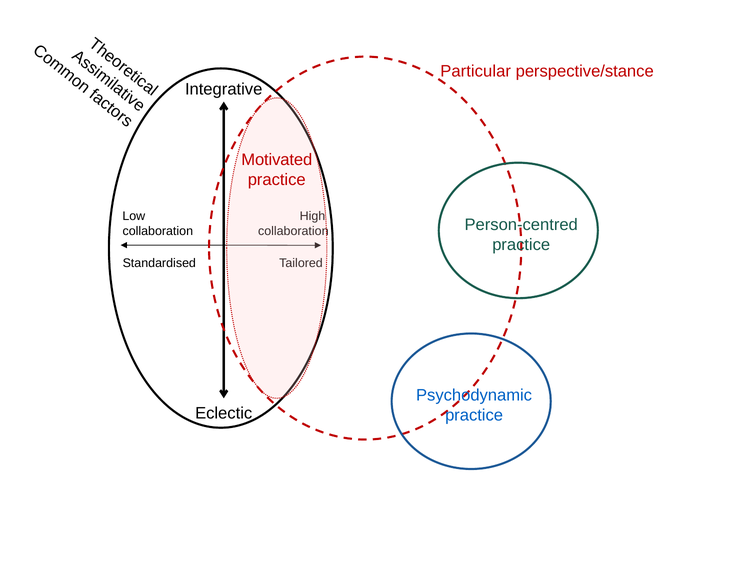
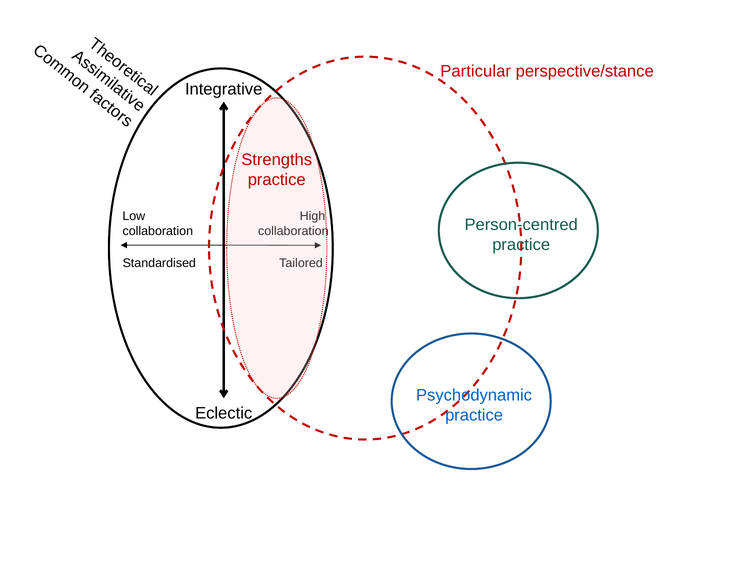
Motivated: Motivated -> Strengths
